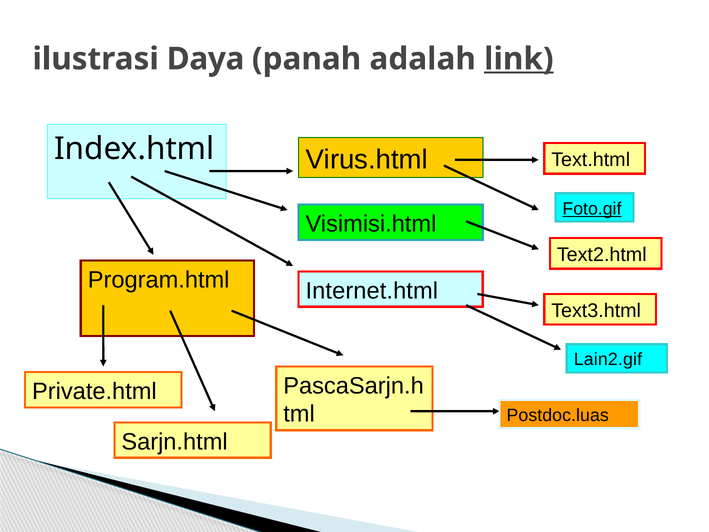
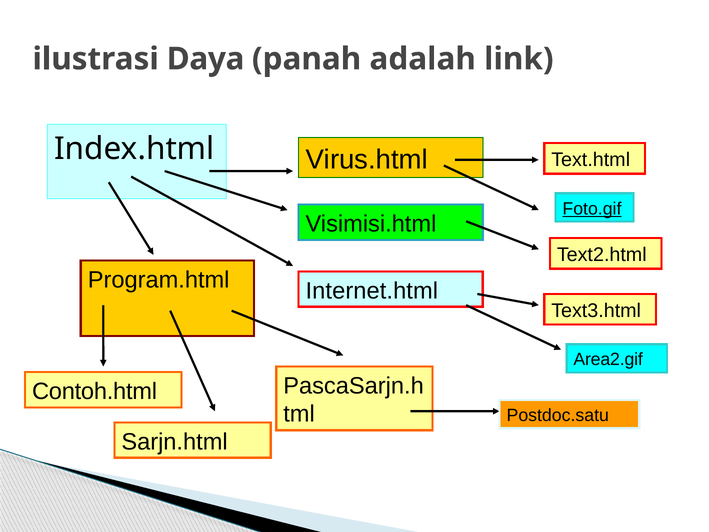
link underline: present -> none
Lain2.gif: Lain2.gif -> Area2.gif
Private.html: Private.html -> Contoh.html
Postdoc.luas: Postdoc.luas -> Postdoc.satu
